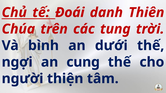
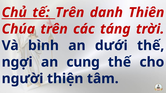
Đoái at (70, 13): Đoái -> Trên
tung: tung -> táng
